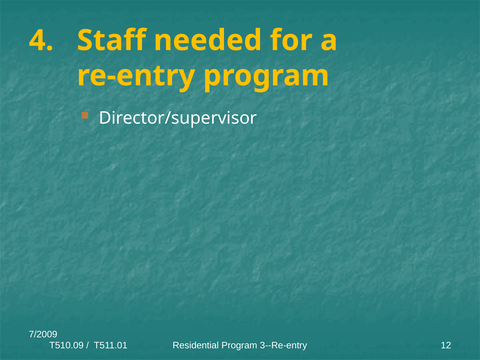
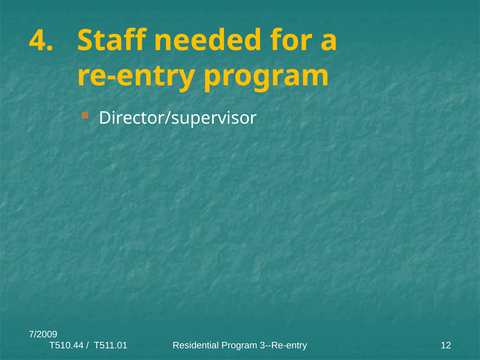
T510.09: T510.09 -> T510.44
